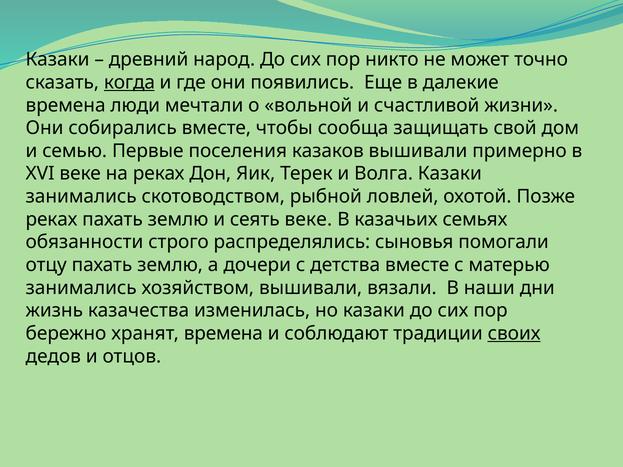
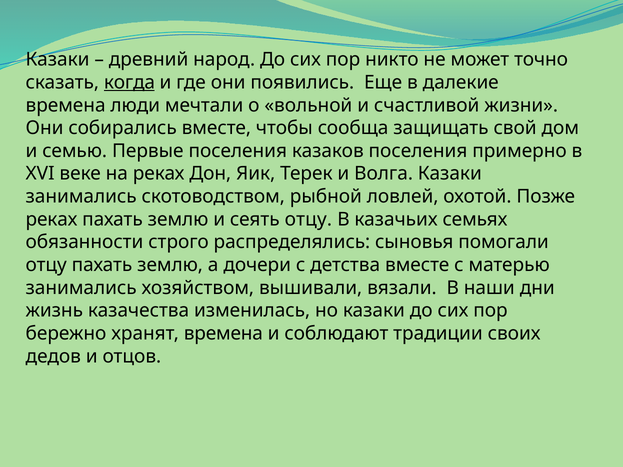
казаков вышивали: вышивали -> поселения
сеять веке: веке -> отцу
своих underline: present -> none
